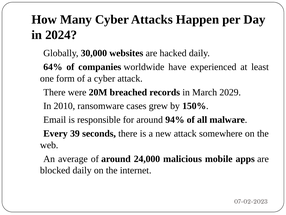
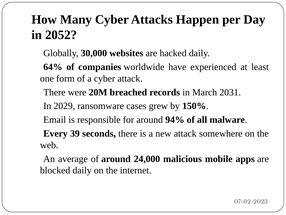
2024: 2024 -> 2052
2029: 2029 -> 2031
2010: 2010 -> 2029
